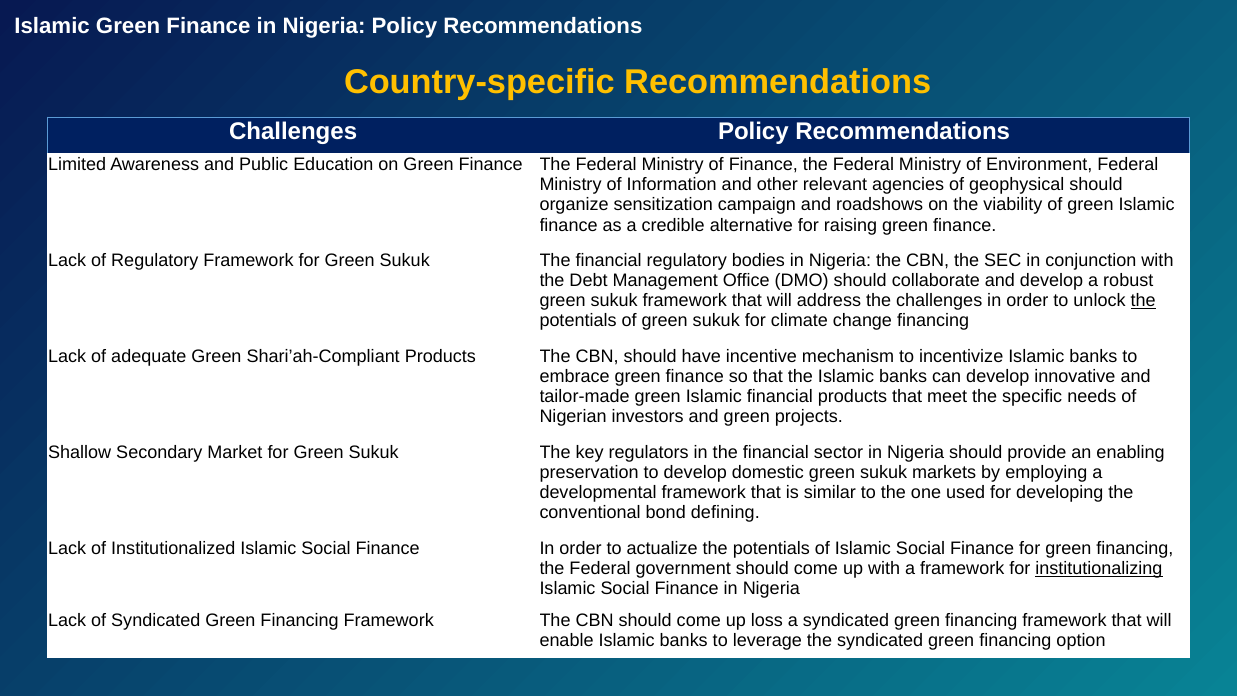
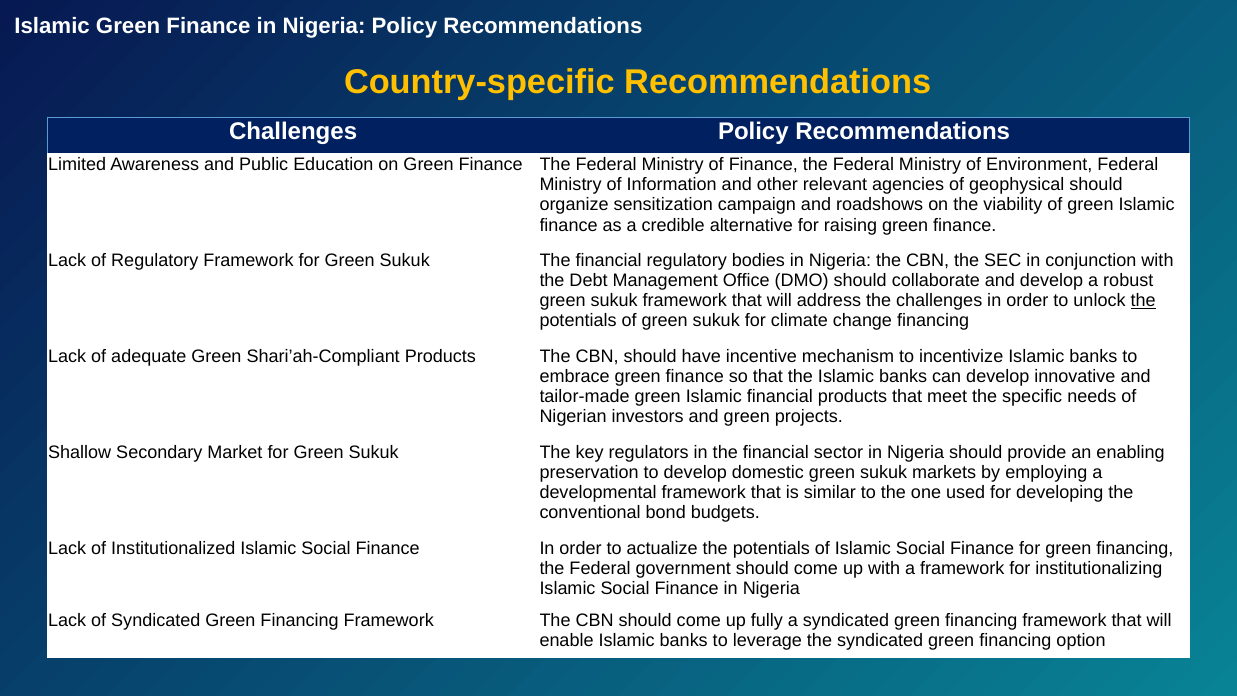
defining: defining -> budgets
institutionalizing underline: present -> none
loss: loss -> fully
